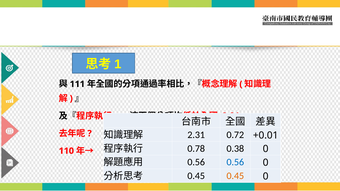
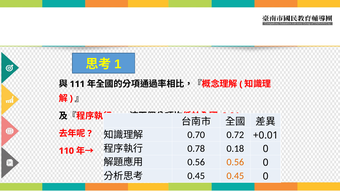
2.31: 2.31 -> 0.70
0.38: 0.38 -> 0.18
0.56 at (235, 162) colour: blue -> orange
